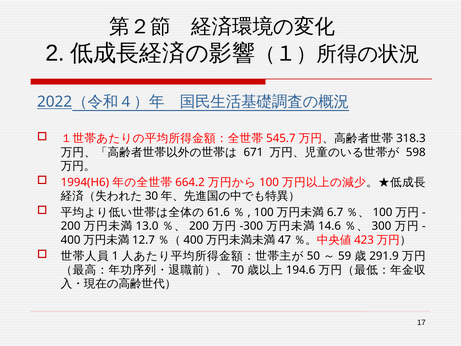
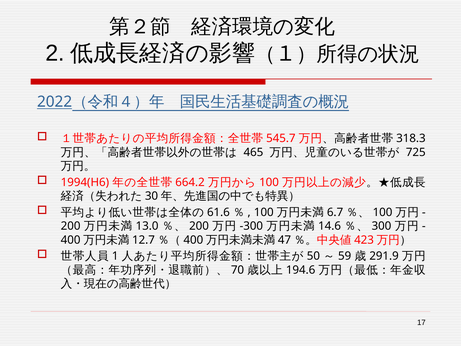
671: 671 -> 465
598: 598 -> 725
